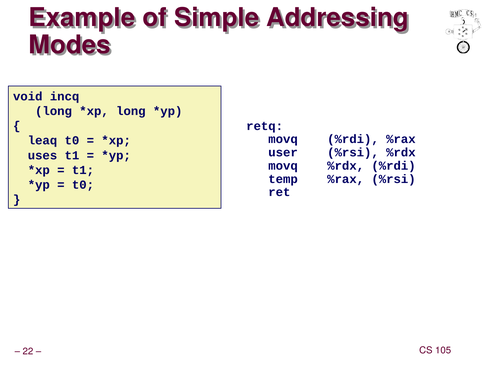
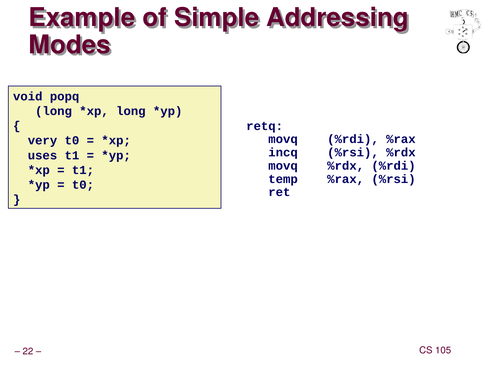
incq: incq -> popq
leaq: leaq -> very
user: user -> incq
